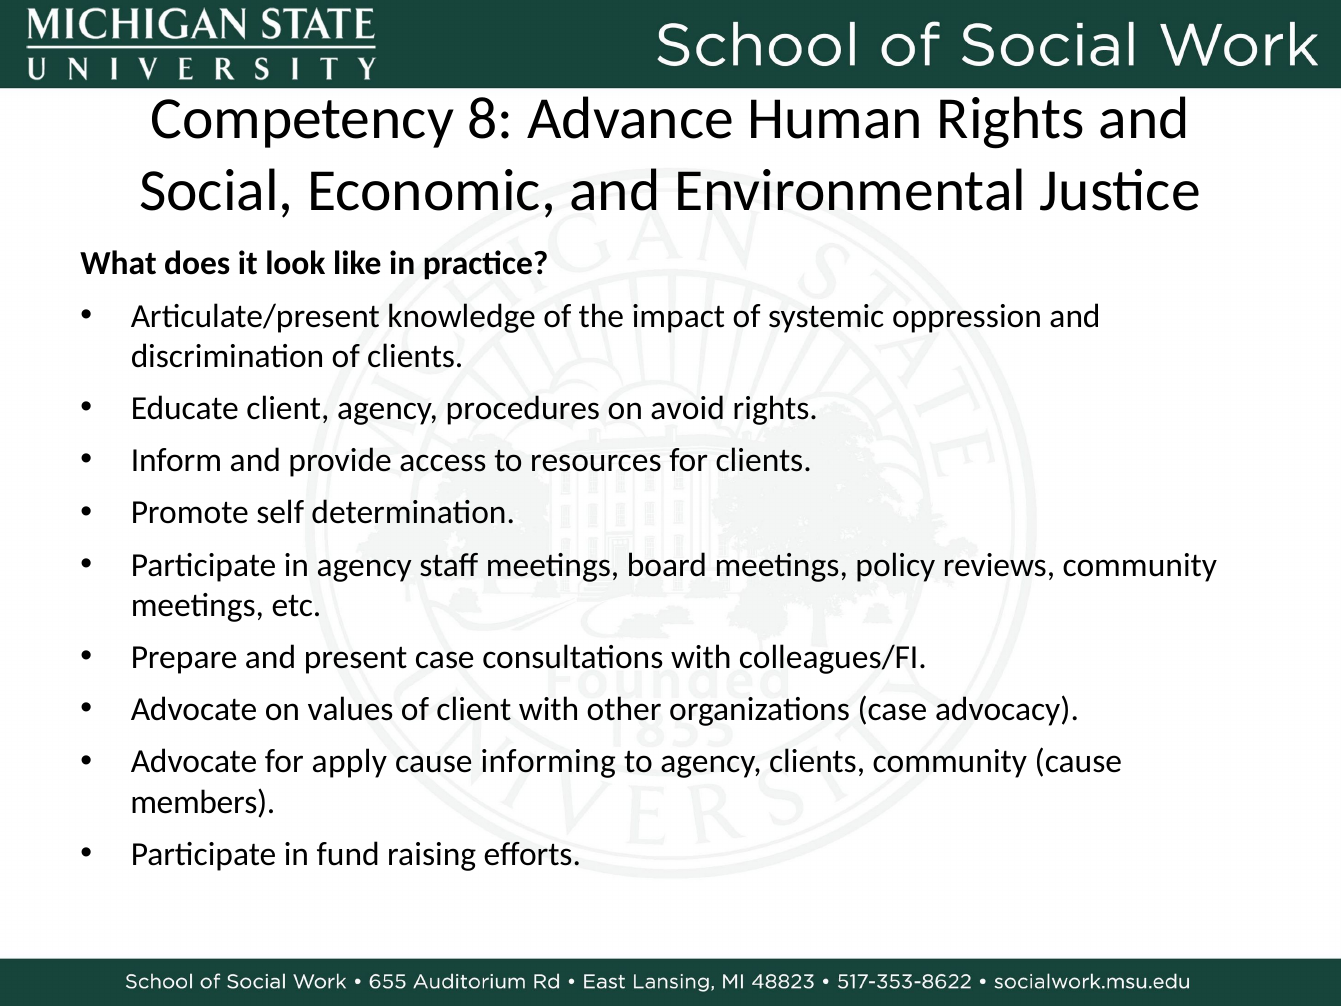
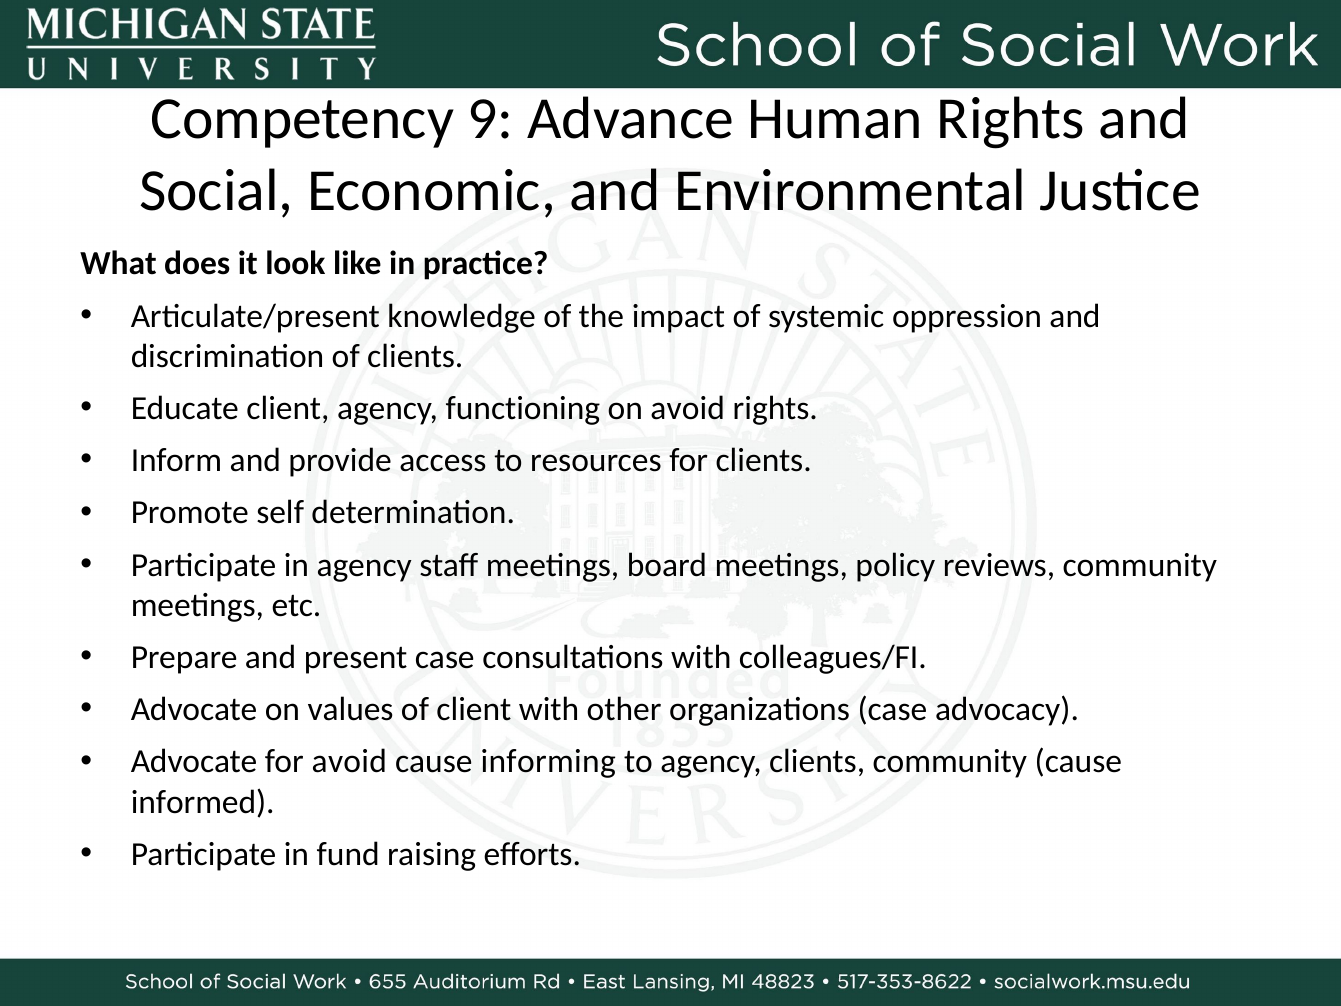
8: 8 -> 9
procedures: procedures -> functioning
for apply: apply -> avoid
members: members -> informed
